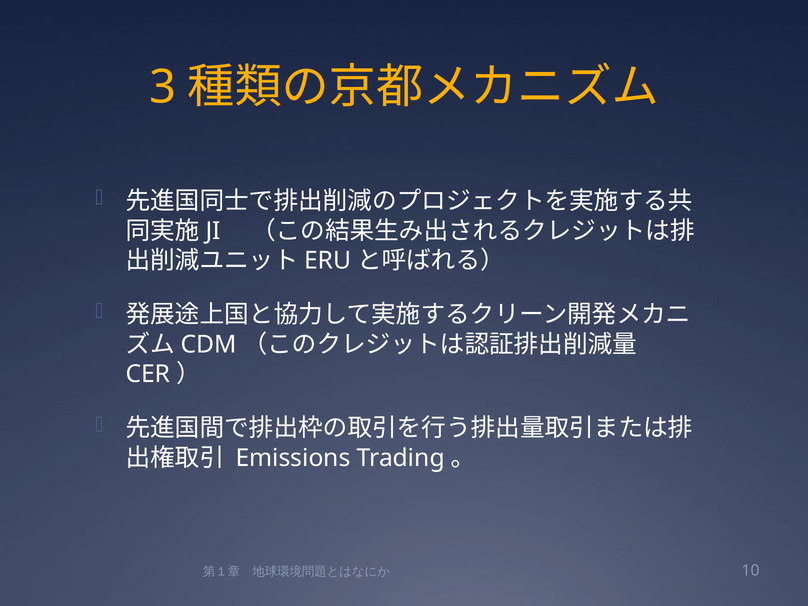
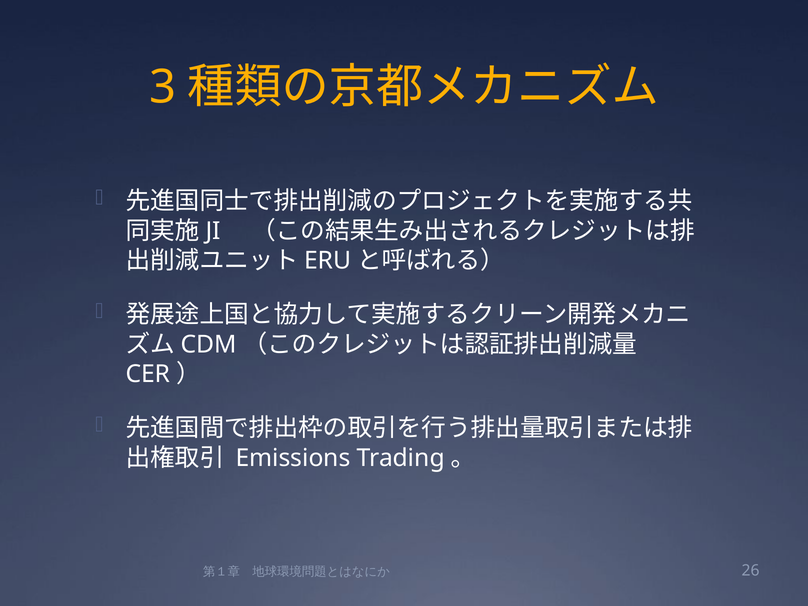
10: 10 -> 26
